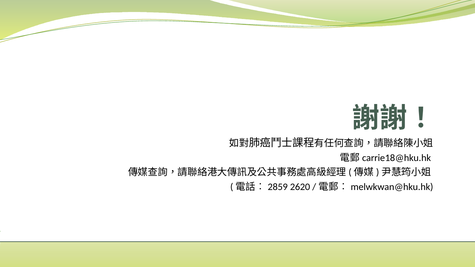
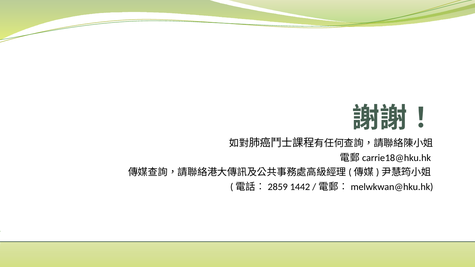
2620: 2620 -> 1442
